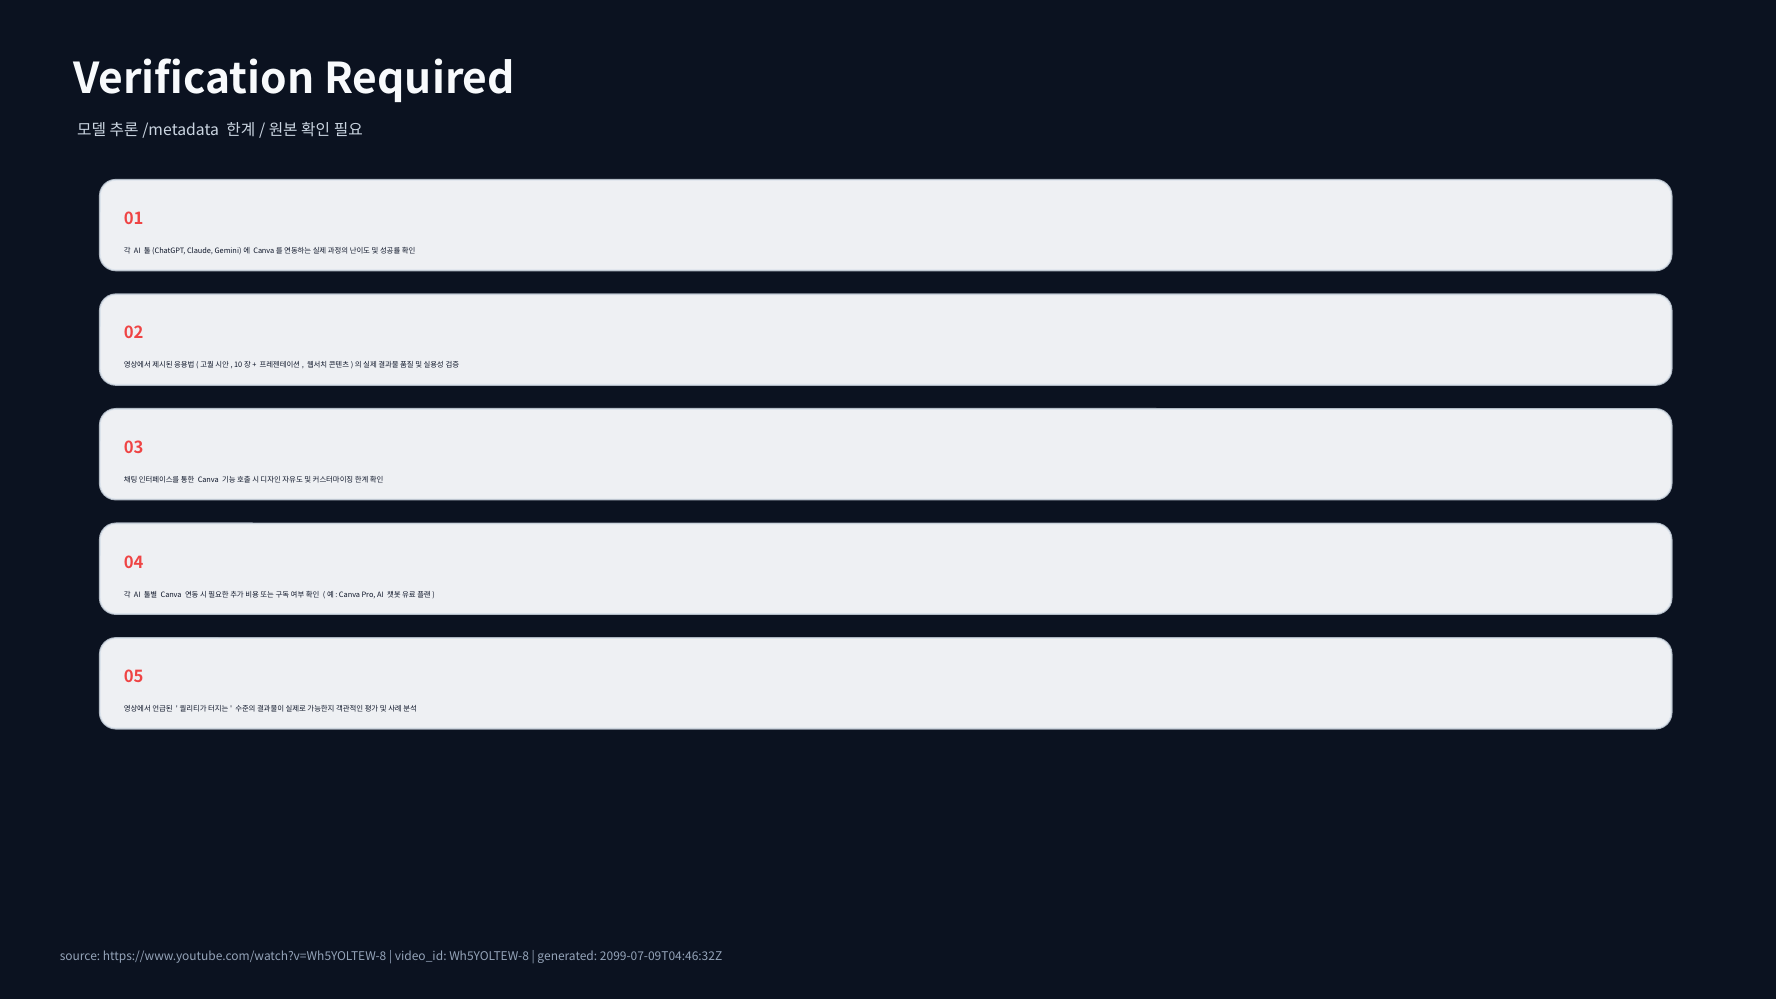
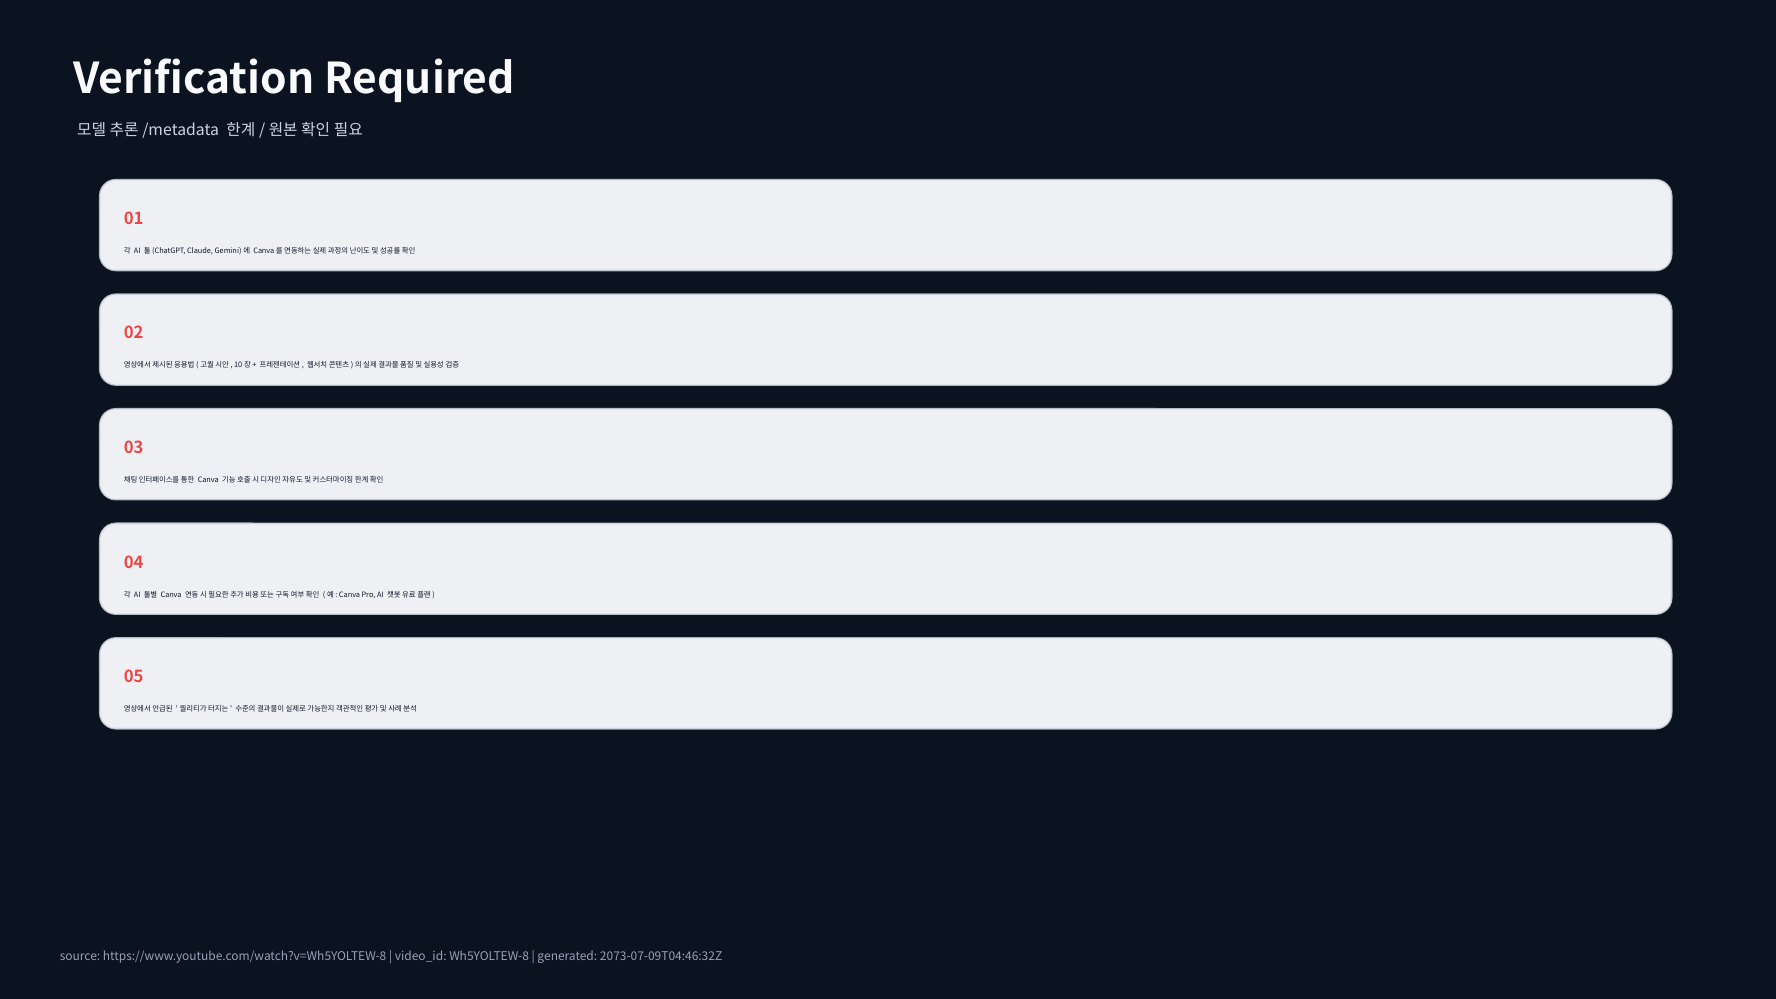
2099-07-09T04:46:32Z: 2099-07-09T04:46:32Z -> 2073-07-09T04:46:32Z
